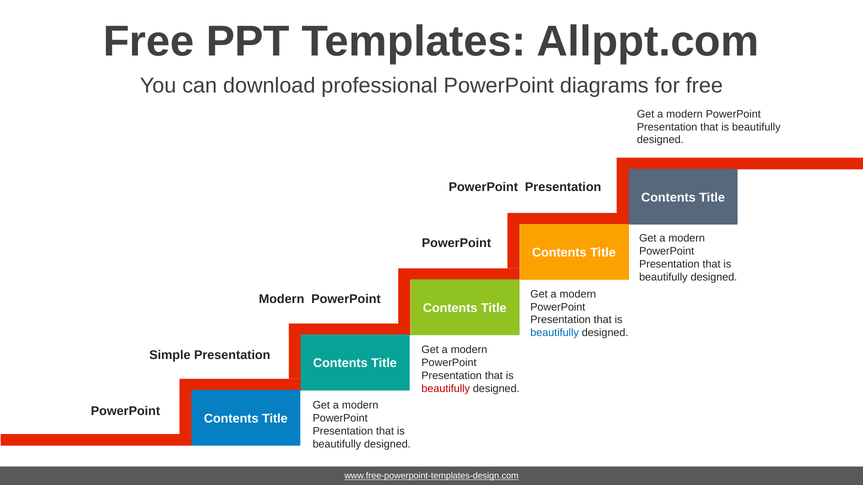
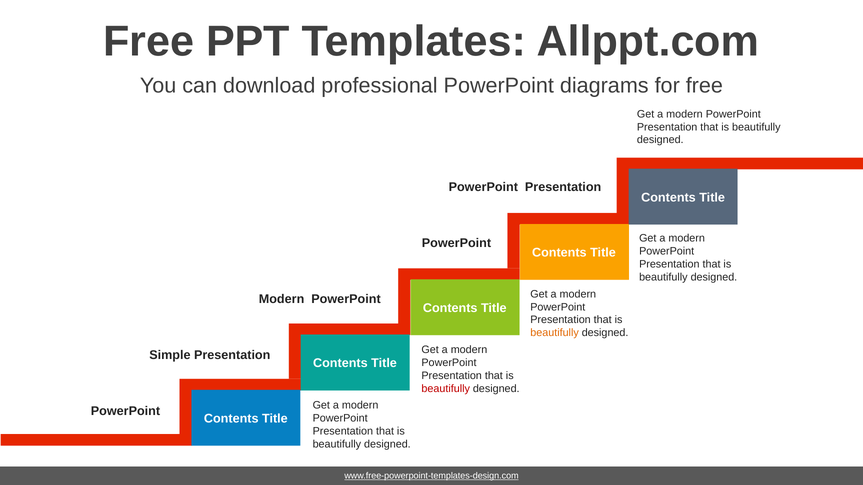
beautifully at (555, 333) colour: blue -> orange
